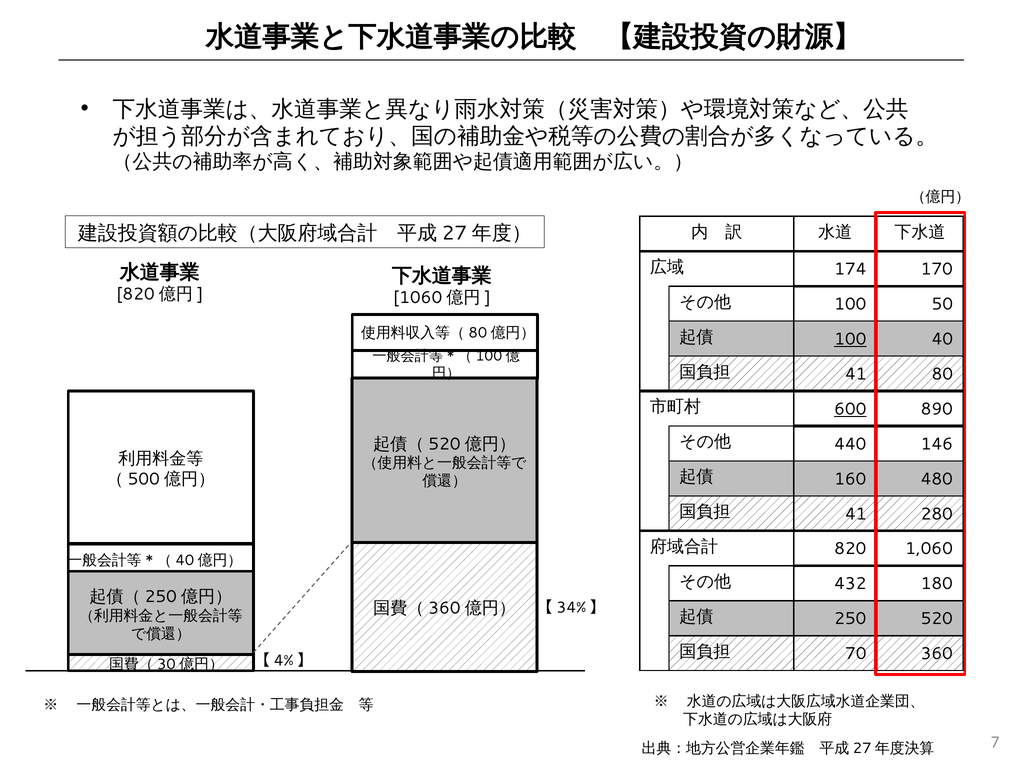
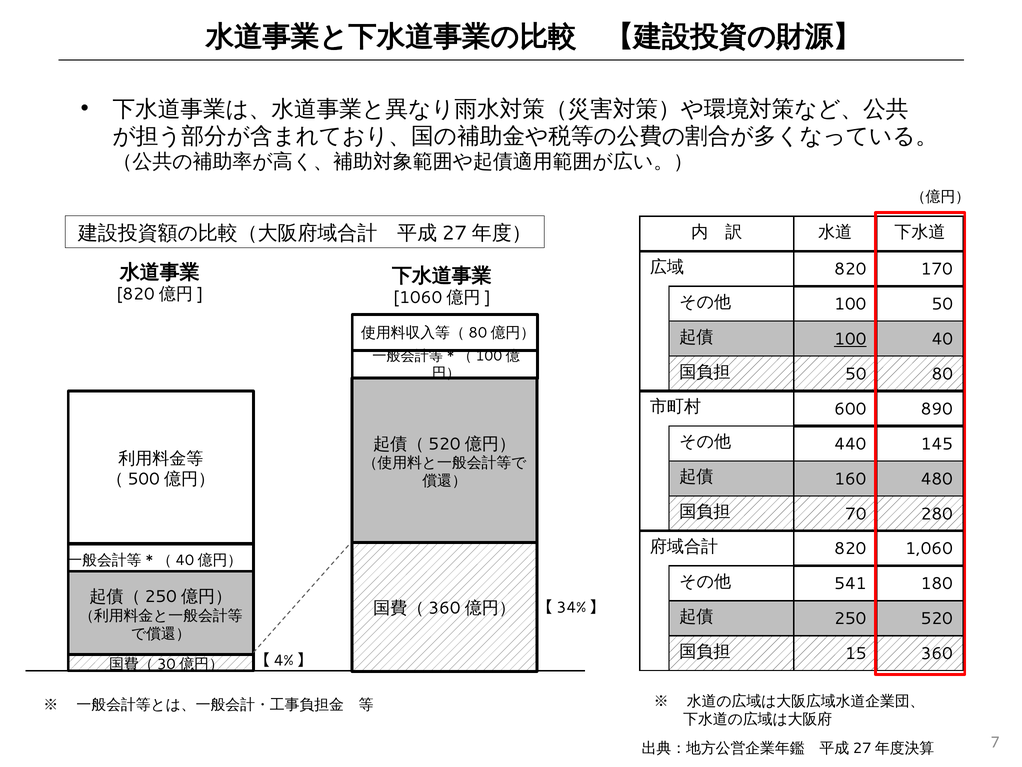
174 at (850, 269): 174 -> 820
41 at (856, 374): 41 -> 50
600 underline: present -> none
146: 146 -> 145
41 at (856, 514): 41 -> 70
432: 432 -> 541
70: 70 -> 15
